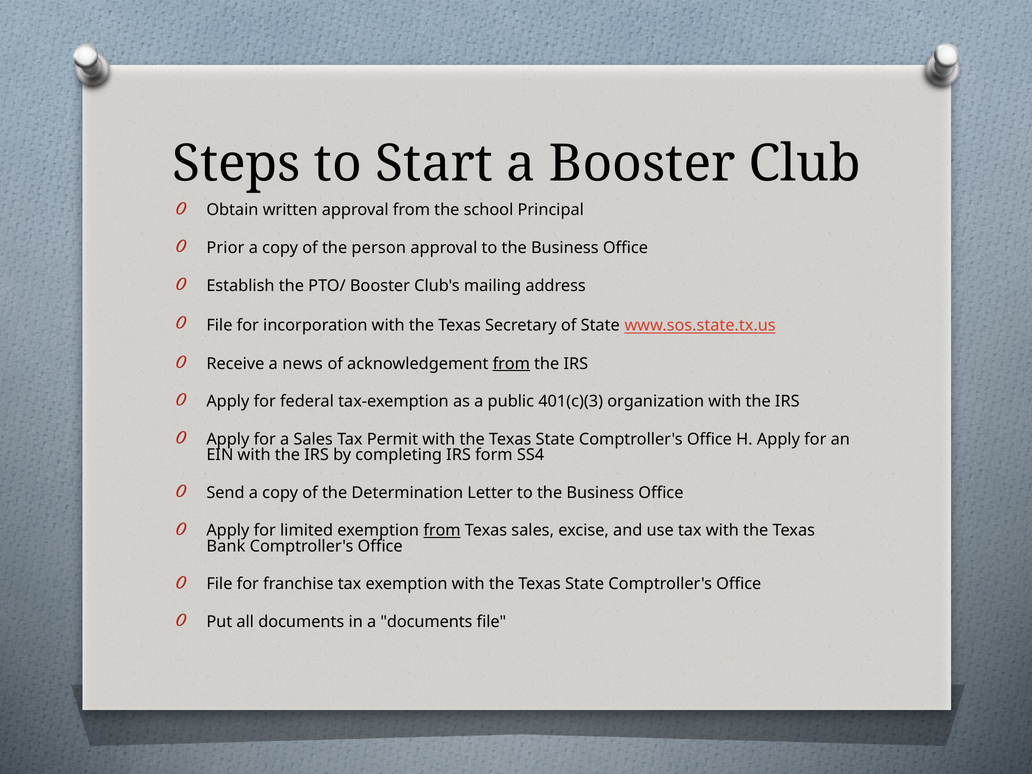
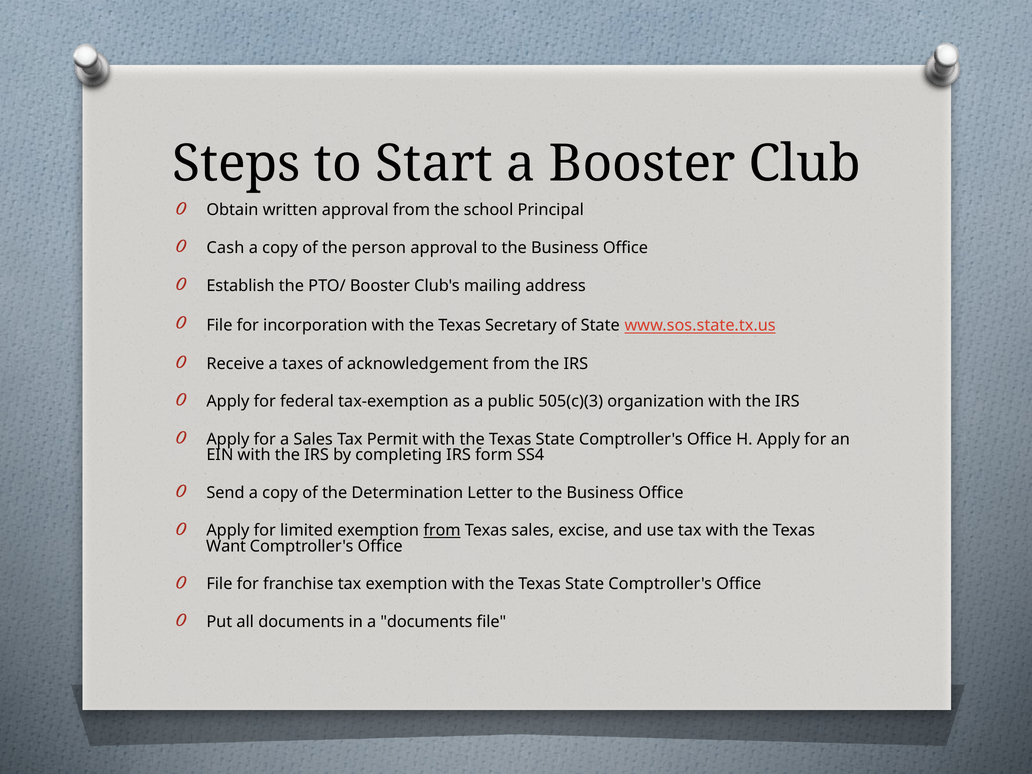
Prior: Prior -> Cash
news: news -> taxes
from at (511, 364) underline: present -> none
401(c)(3: 401(c)(3 -> 505(c)(3
Bank: Bank -> Want
